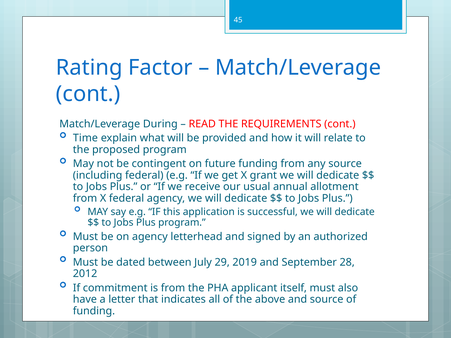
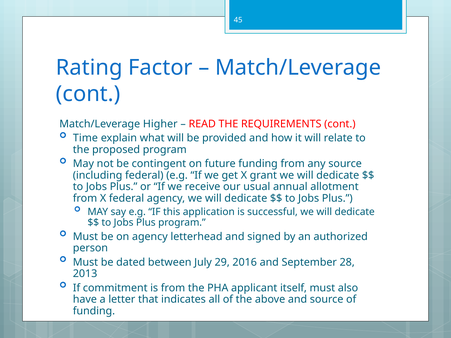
During: During -> Higher
2019: 2019 -> 2016
2012: 2012 -> 2013
